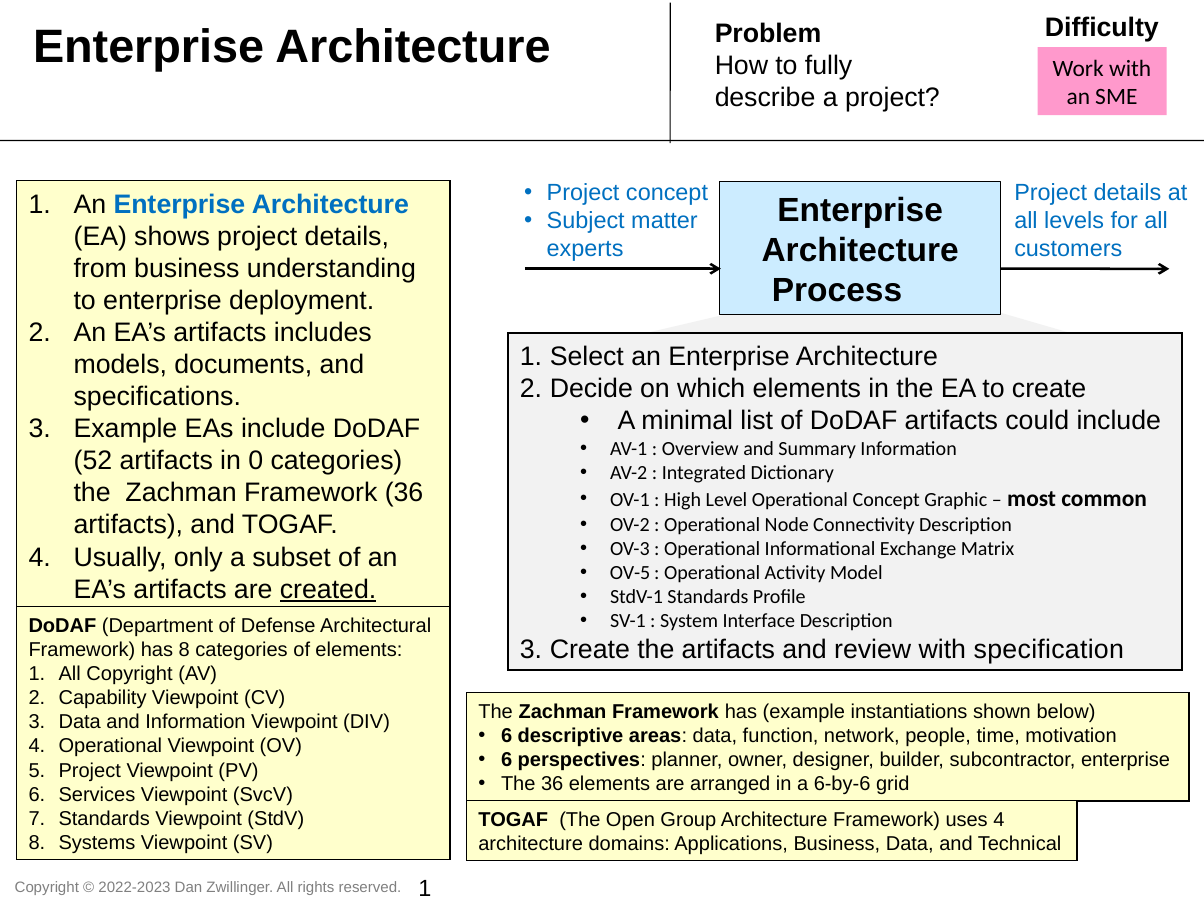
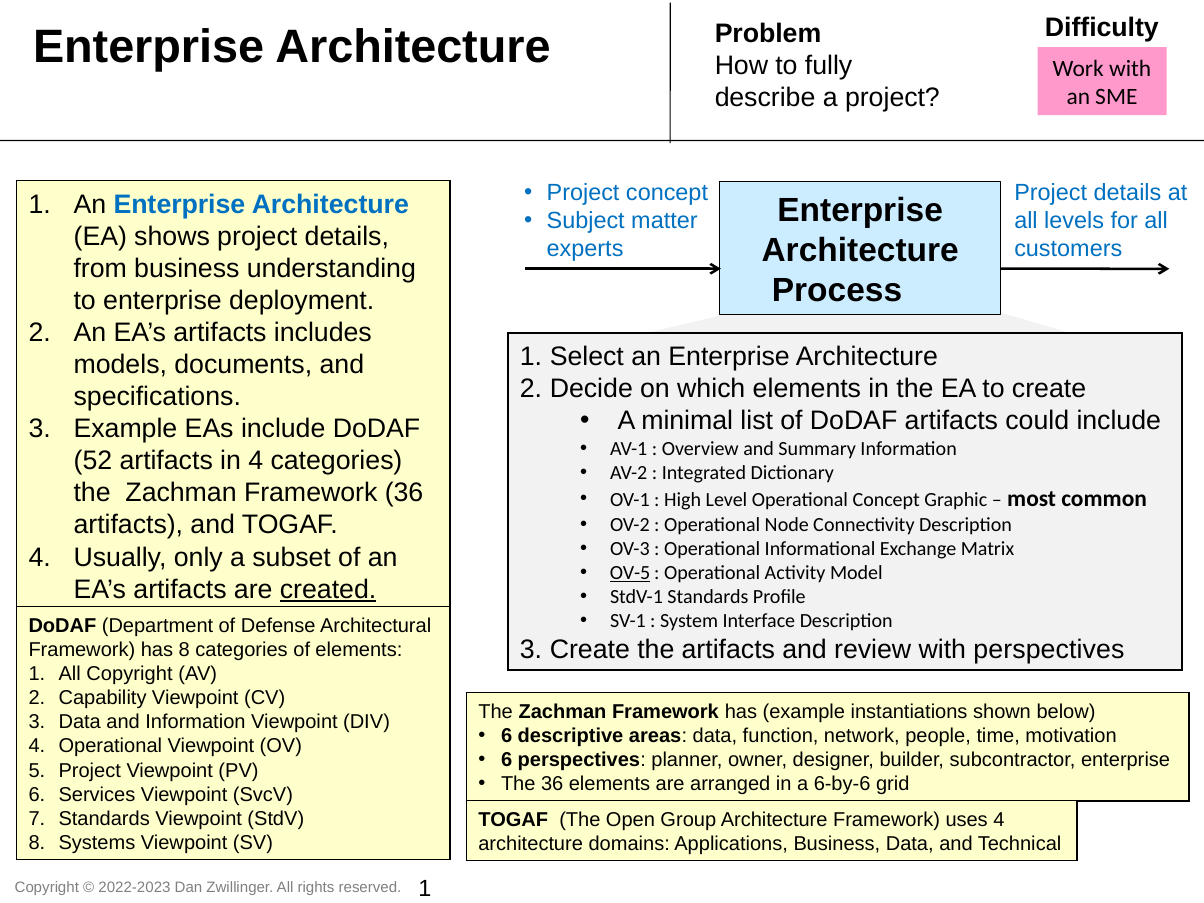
in 0: 0 -> 4
OV-5 underline: none -> present
with specification: specification -> perspectives
